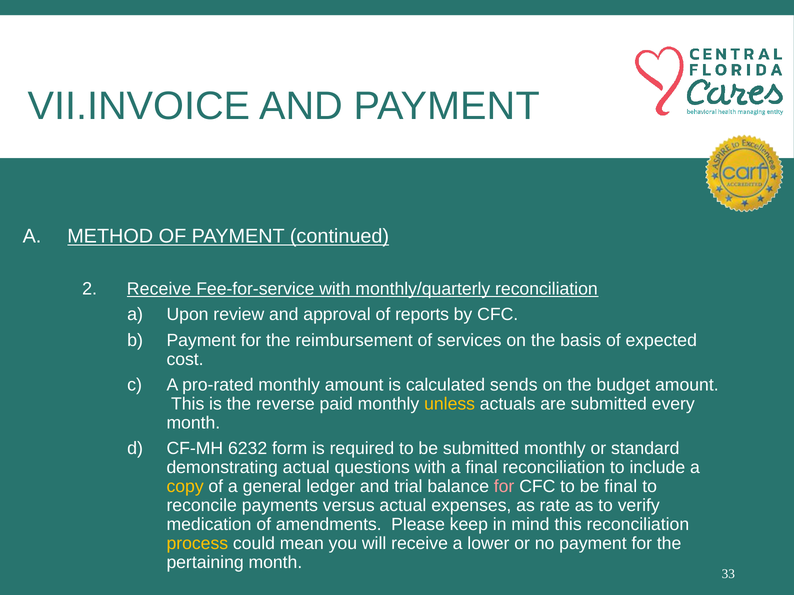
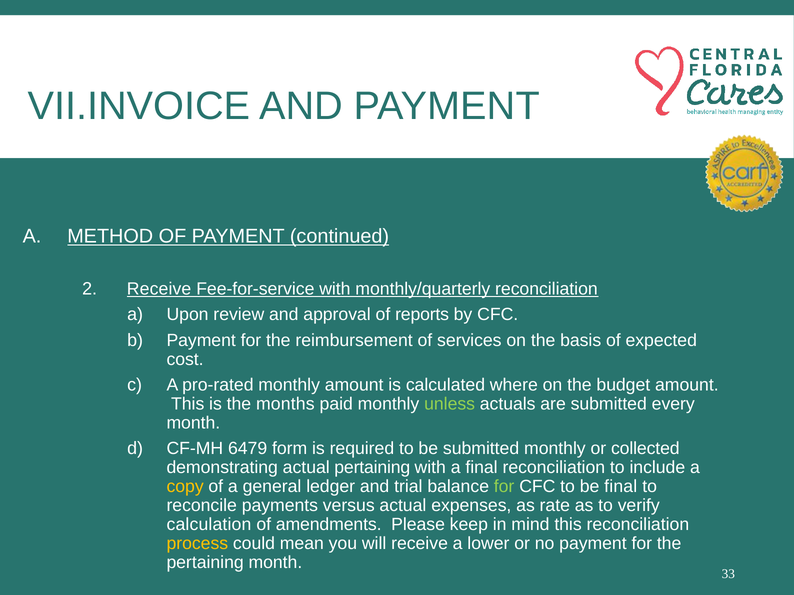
sends: sends -> where
reverse: reverse -> months
unless colour: yellow -> light green
6232: 6232 -> 6479
standard: standard -> collected
actual questions: questions -> pertaining
for at (504, 487) colour: pink -> light green
medication: medication -> calculation
